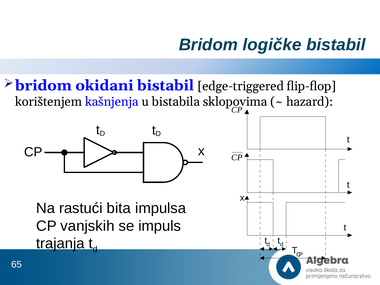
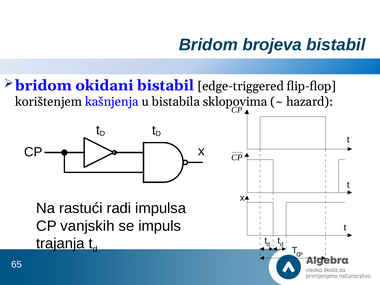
logičke: logičke -> brojeva
bita: bita -> radi
